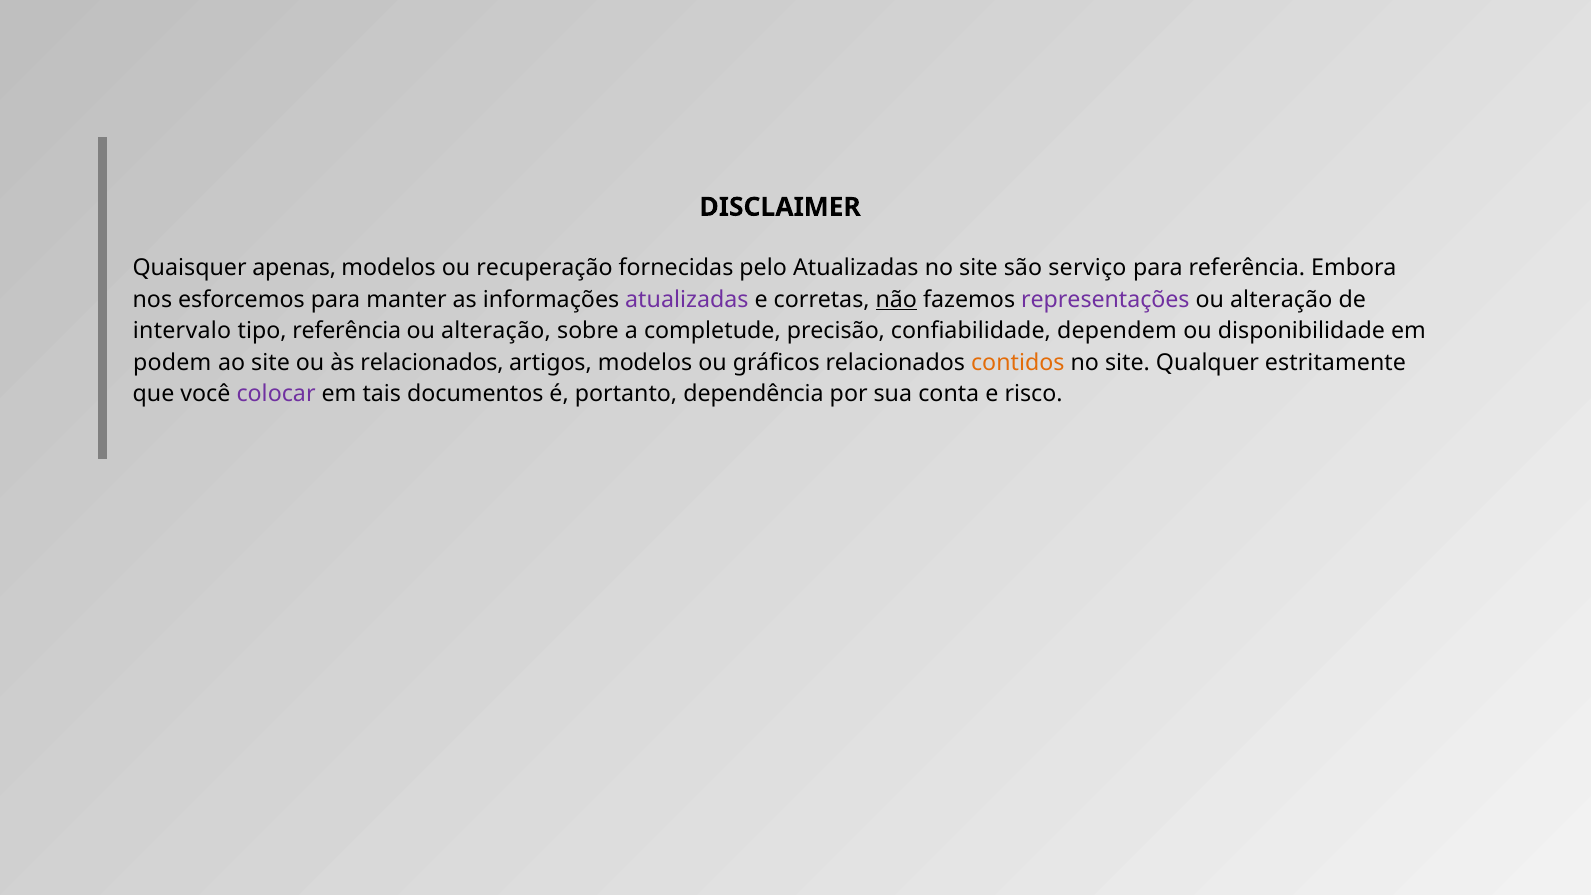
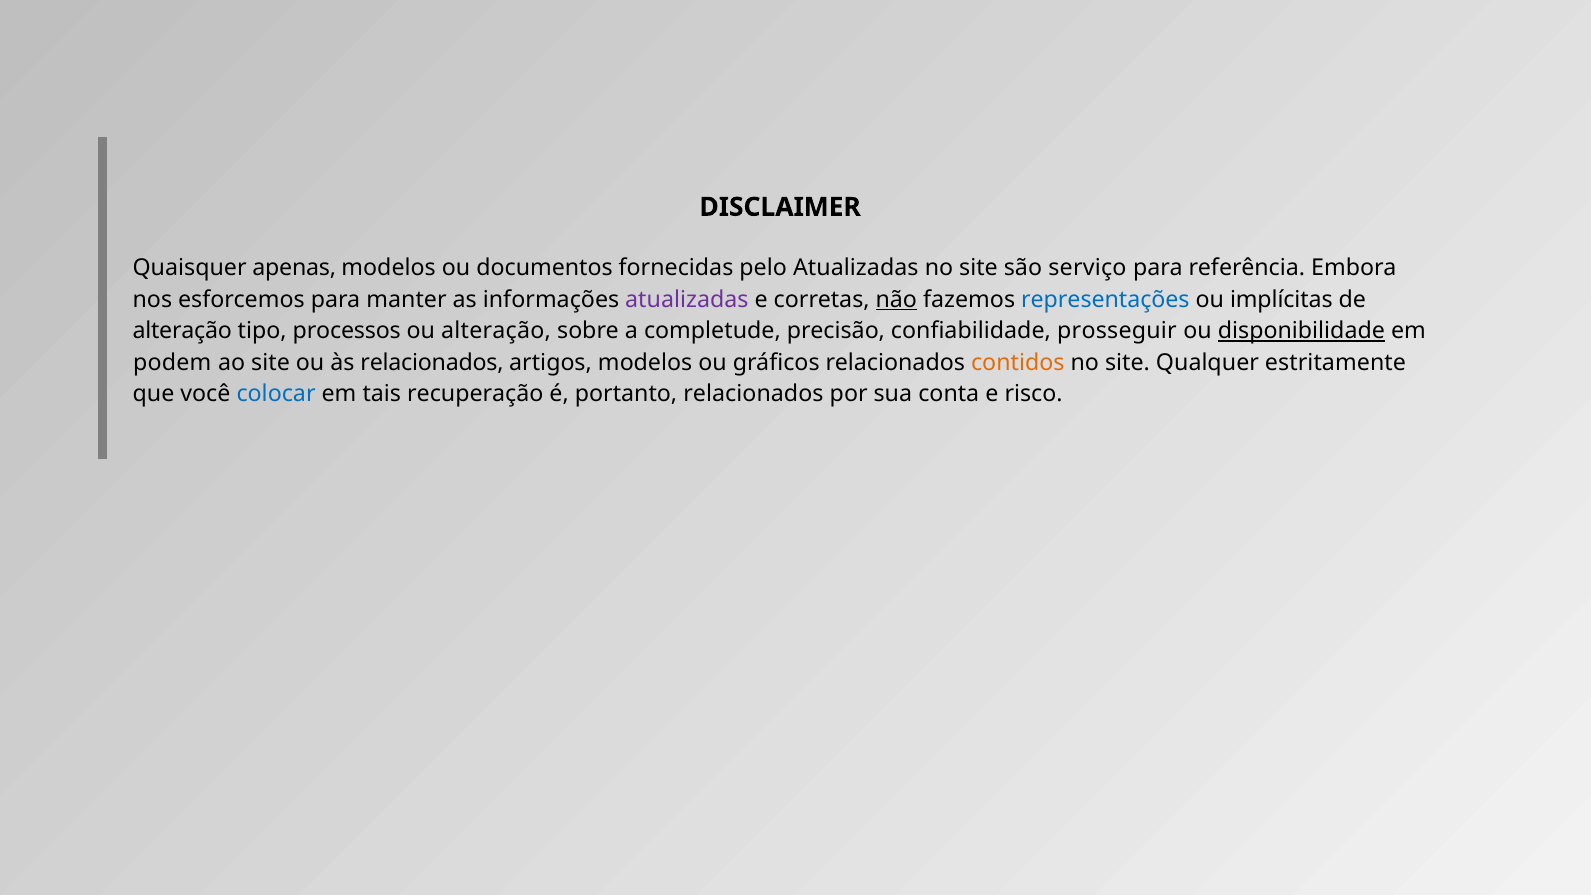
recuperação: recuperação -> documentos
representações colour: purple -> blue
alteração at (1281, 299): alteração -> implícitas
intervalo at (182, 331): intervalo -> alteração
tipo referência: referência -> processos
dependem: dependem -> prosseguir
disponibilidade underline: none -> present
colocar colour: purple -> blue
documentos: documentos -> recuperação
portanto dependência: dependência -> relacionados
